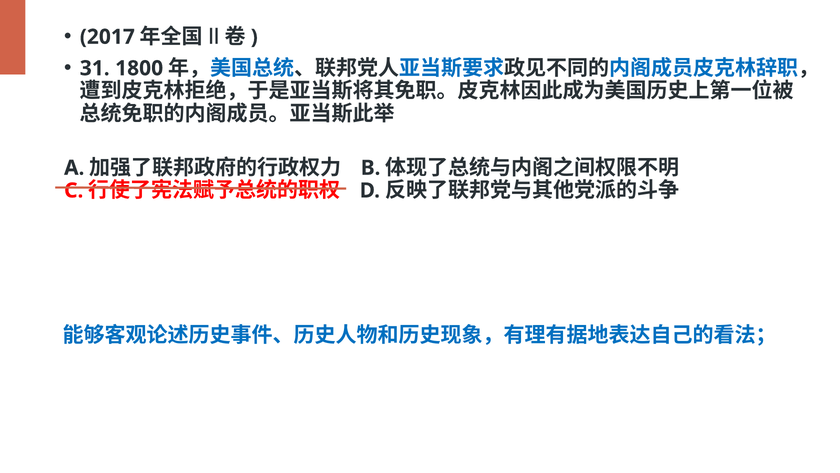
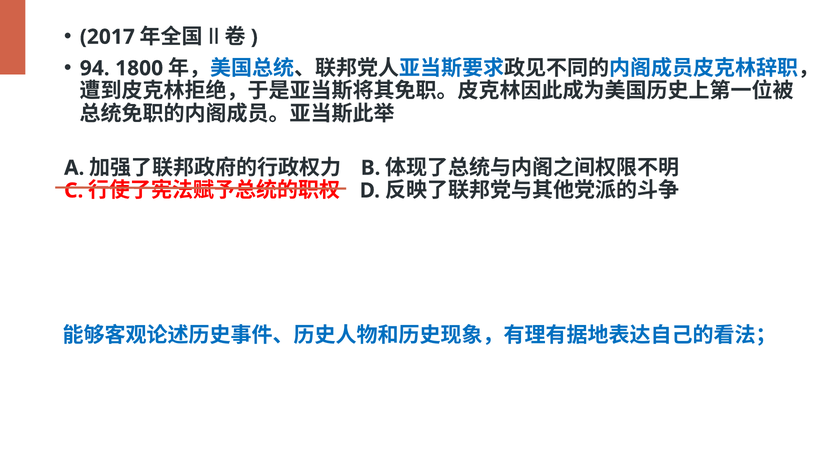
31: 31 -> 94
